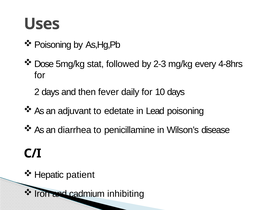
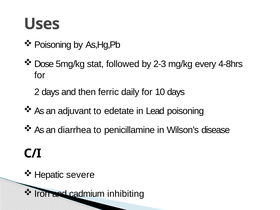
fever: fever -> ferric
patient: patient -> severe
